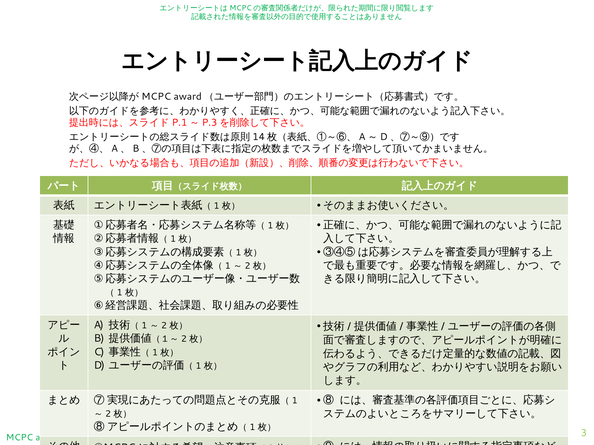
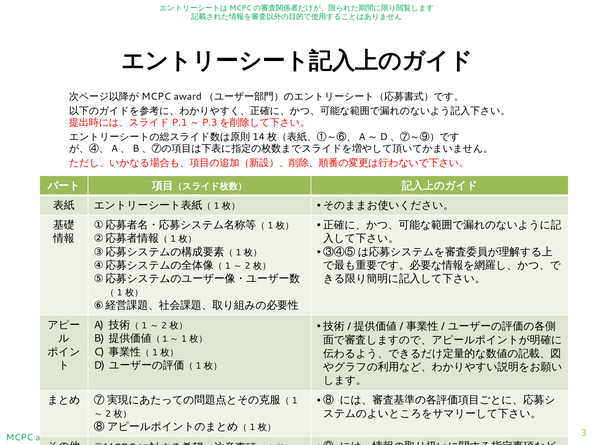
2 at (184, 339): 2 -> 1
